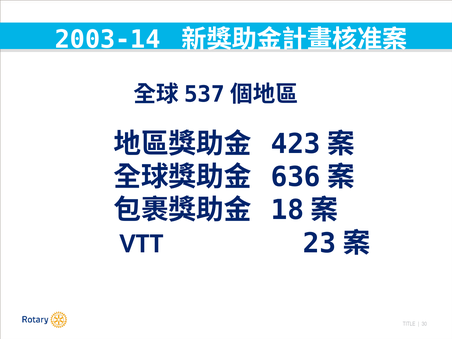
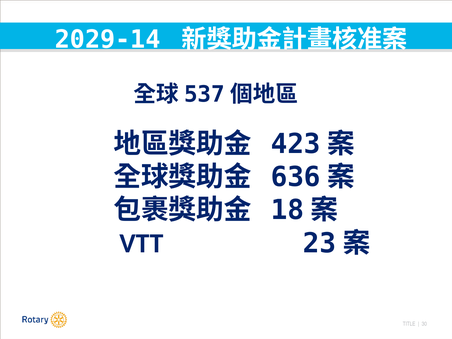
2003-14: 2003-14 -> 2029-14
